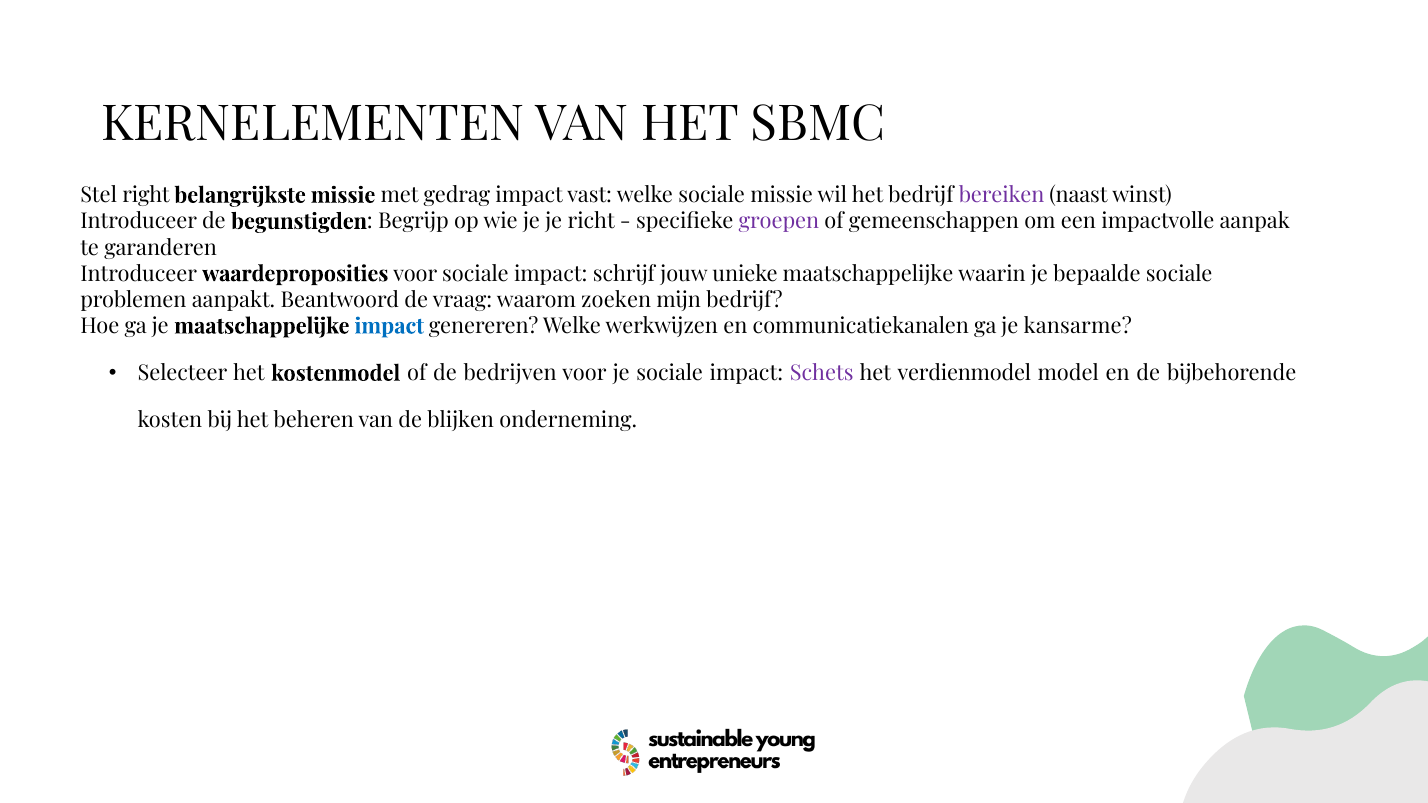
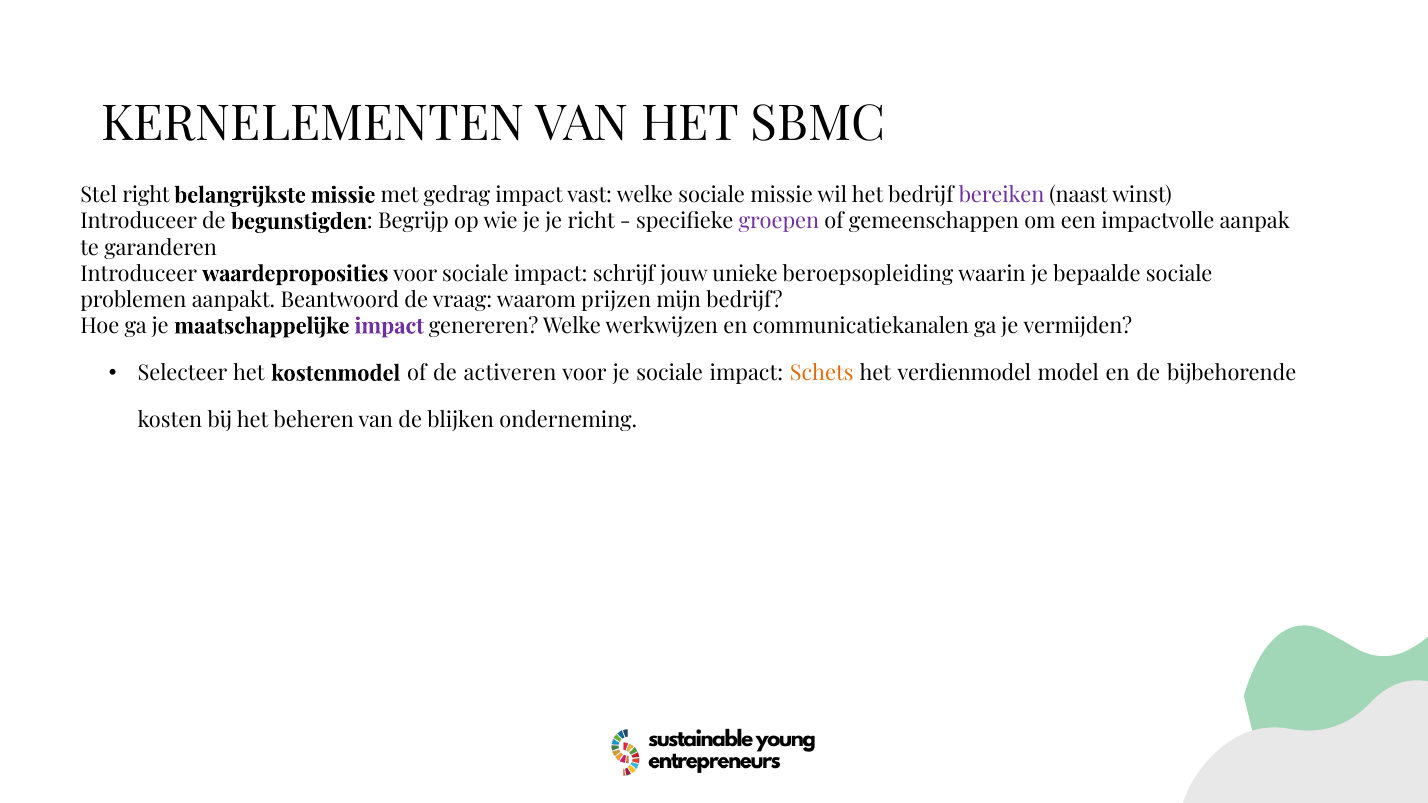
unieke maatschappelijke: maatschappelijke -> beroepsopleiding
zoeken: zoeken -> prijzen
impact at (389, 326) colour: blue -> purple
kansarme: kansarme -> vermijden
bedrijven: bedrijven -> activeren
Schets colour: purple -> orange
